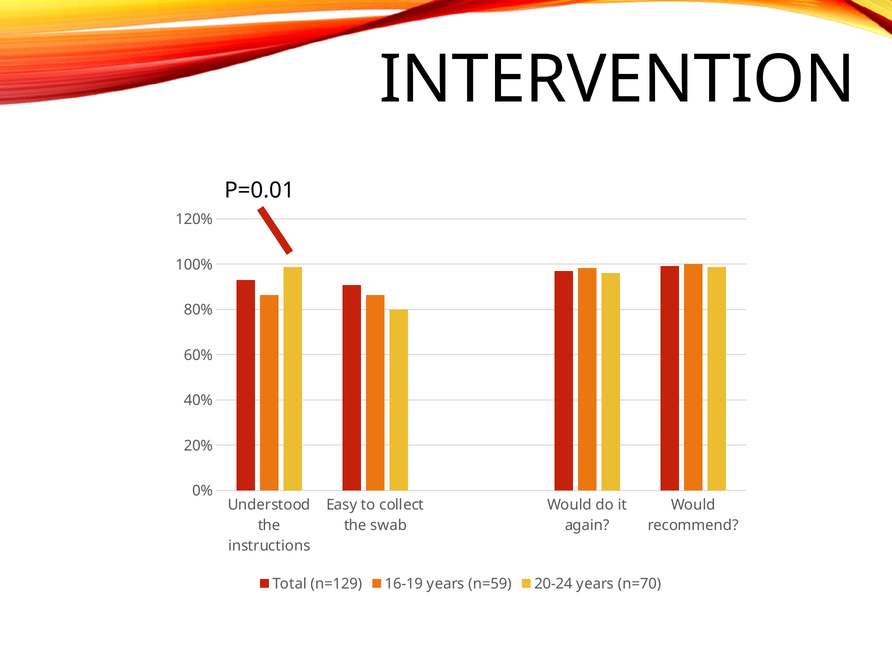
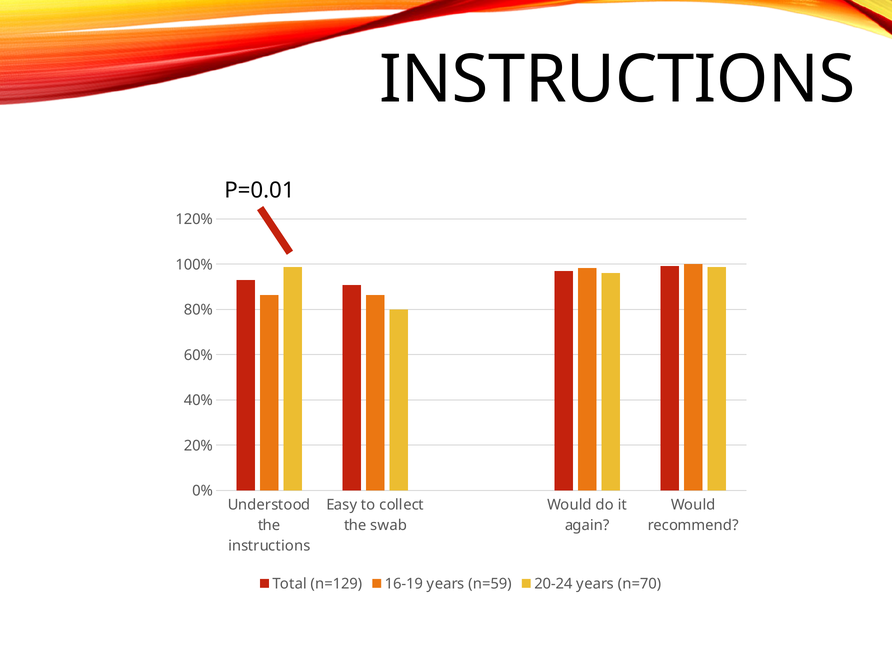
INTERVENTION at (617, 80): INTERVENTION -> INSTRUCTIONS
